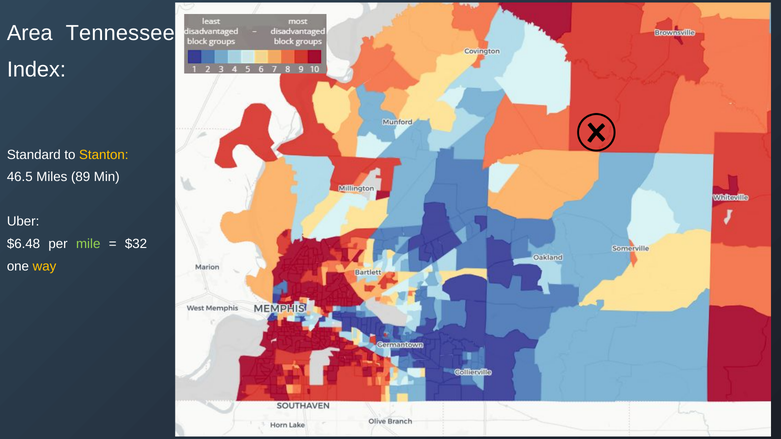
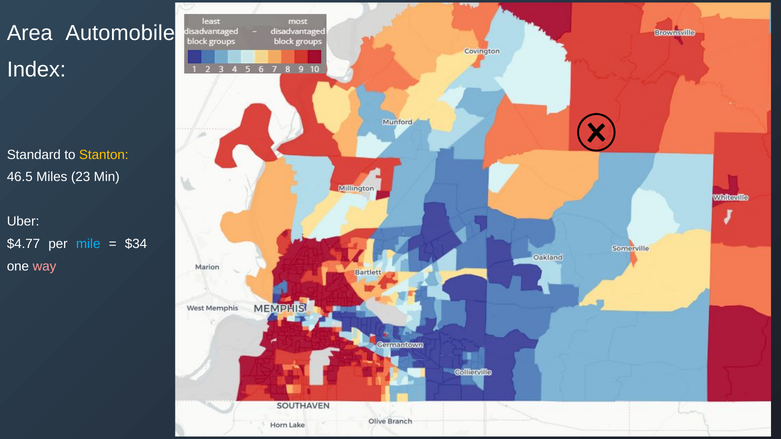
Tennessee: Tennessee -> Automobile
89: 89 -> 23
$6.48: $6.48 -> $4.77
mile colour: light green -> light blue
$32: $32 -> $34
way colour: yellow -> pink
